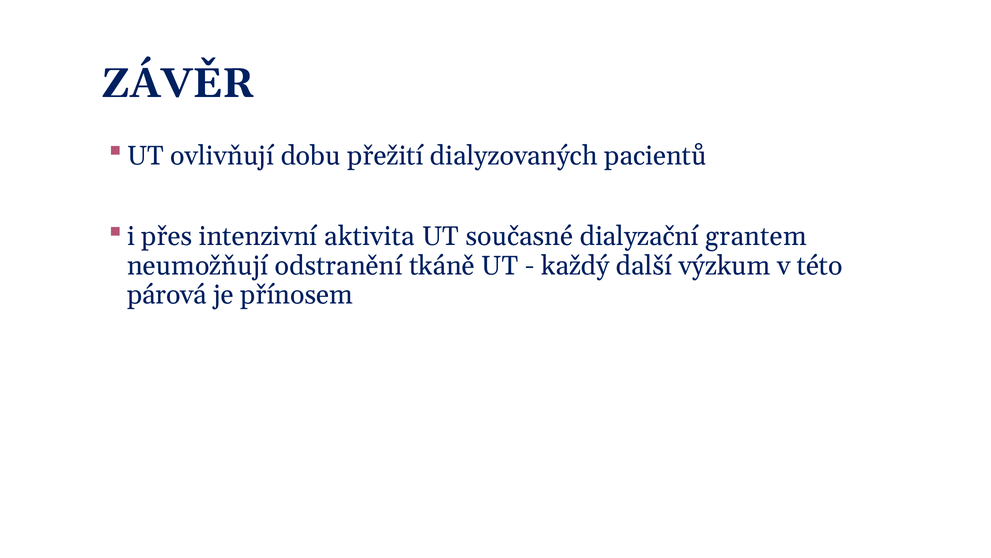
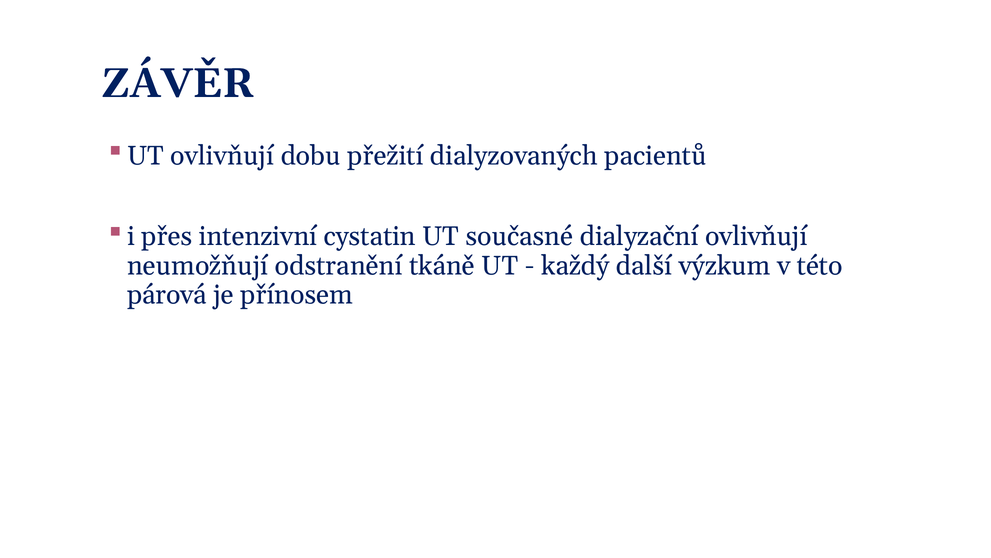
aktivita: aktivita -> cystatin
dialyzační grantem: grantem -> ovlivňují
